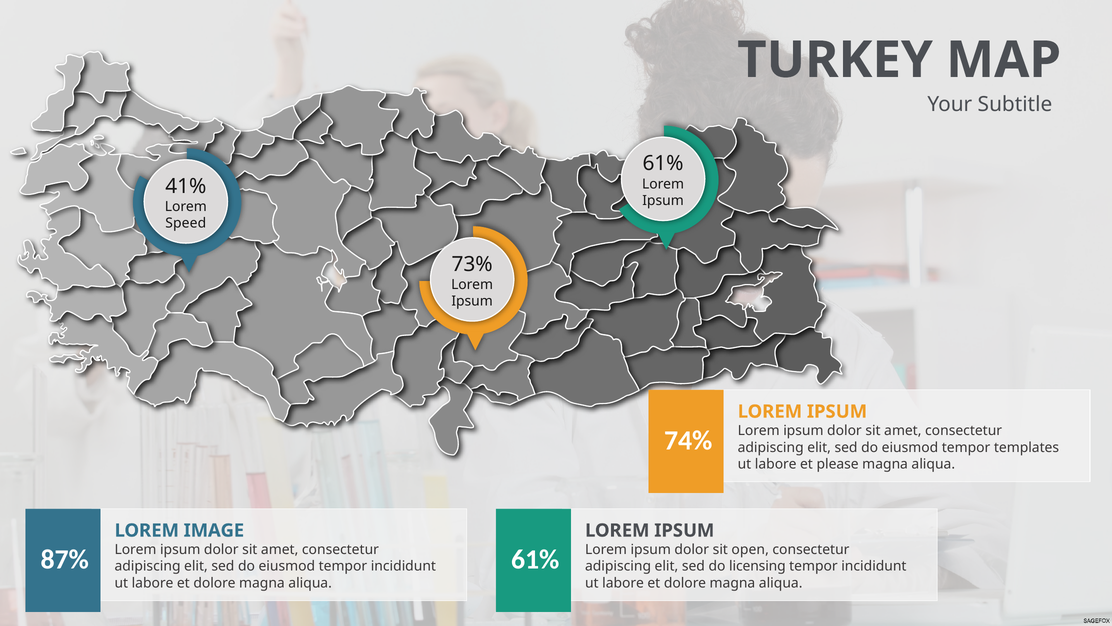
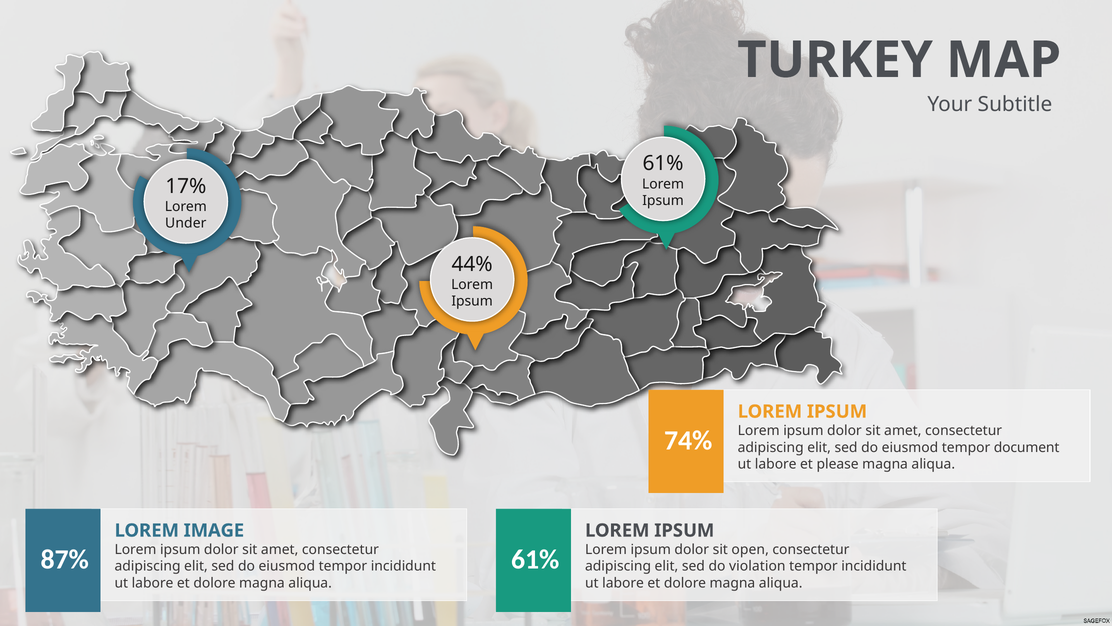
41%: 41% -> 17%
Speed: Speed -> Under
73%: 73% -> 44%
templates: templates -> document
licensing: licensing -> violation
